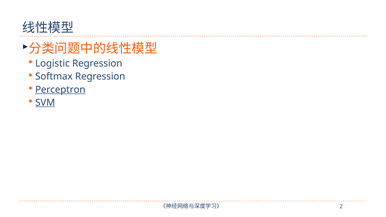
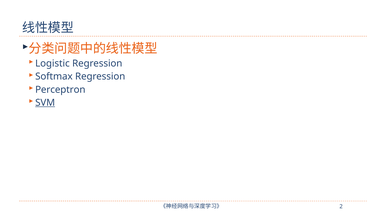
Perceptron underline: present -> none
